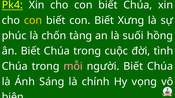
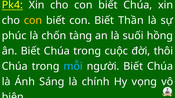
Xưng: Xưng -> Thần
tình: tình -> thôi
mỗi colour: pink -> light blue
